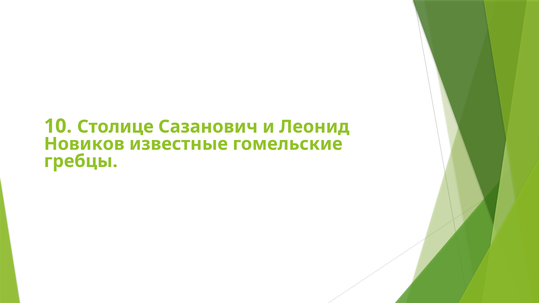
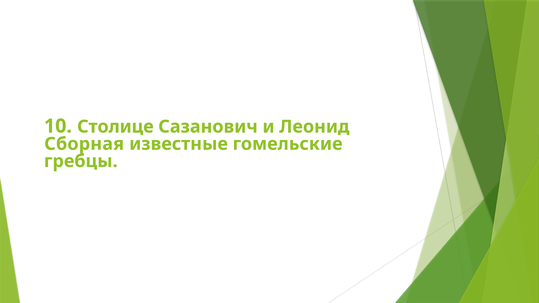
Новиков: Новиков -> Сборная
